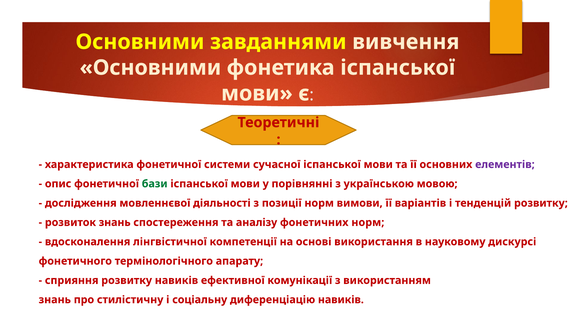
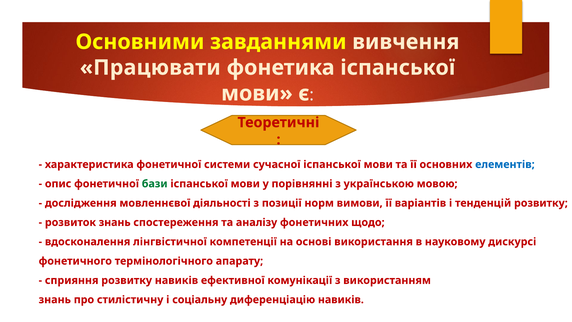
Основними at (150, 68): Основними -> Працювати
елементів colour: purple -> blue
фонетичних норм: норм -> щодо
